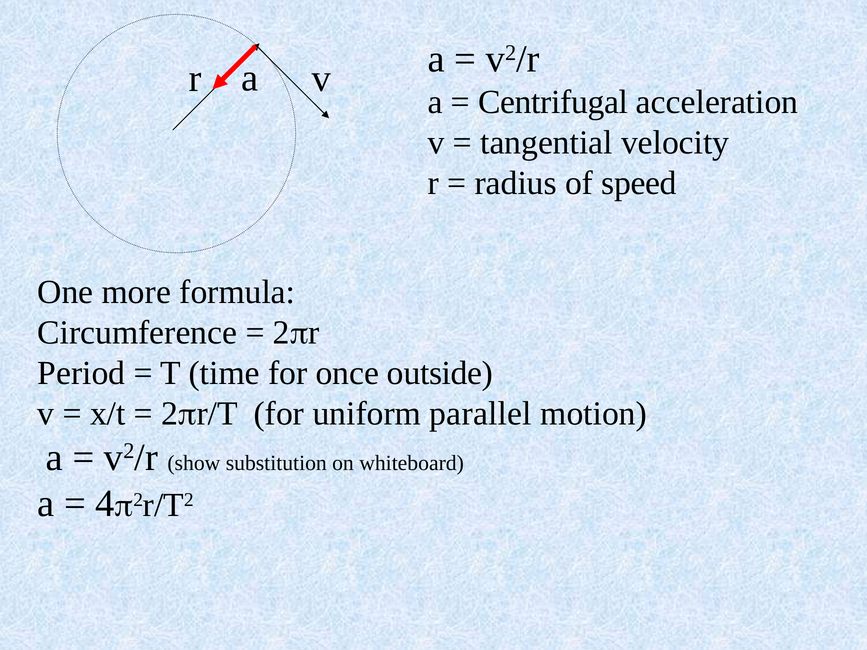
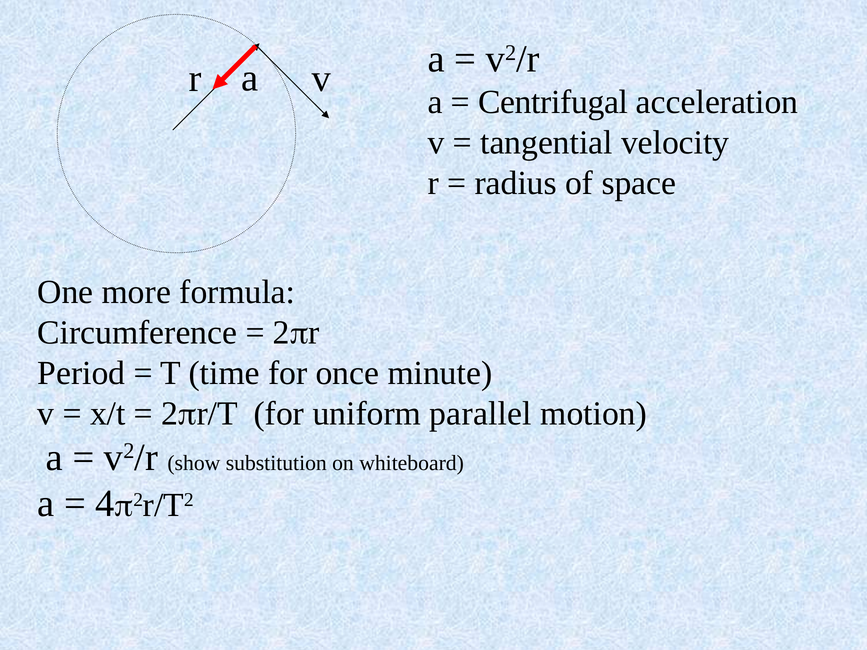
speed: speed -> space
outside: outside -> minute
